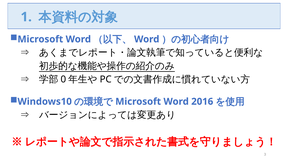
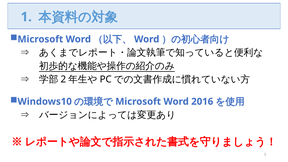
0: 0 -> 2
